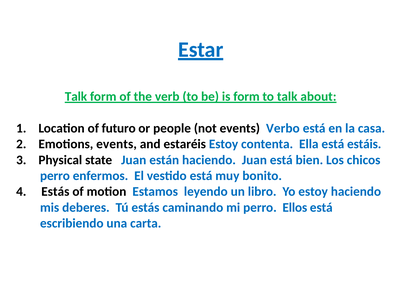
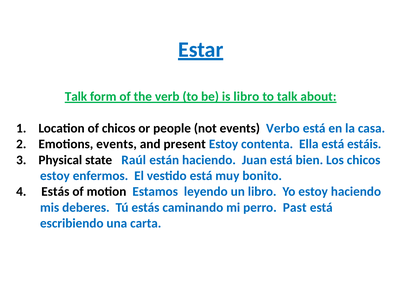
is form: form -> libro
of futuro: futuro -> chicos
estaréis: estaréis -> present
state Juan: Juan -> Raúl
perro at (55, 176): perro -> estoy
Ellos: Ellos -> Past
